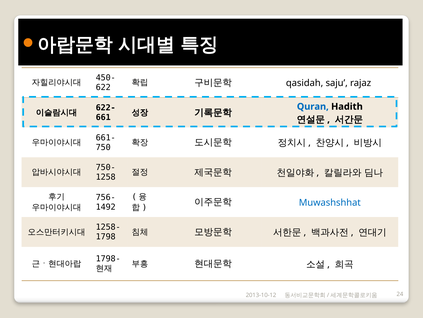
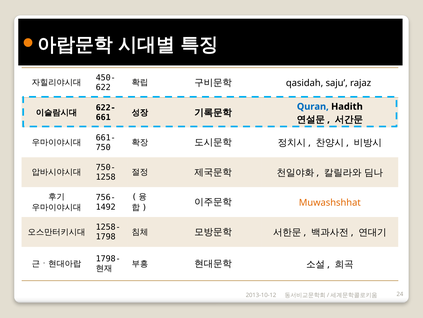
Muwashshhat colour: blue -> orange
